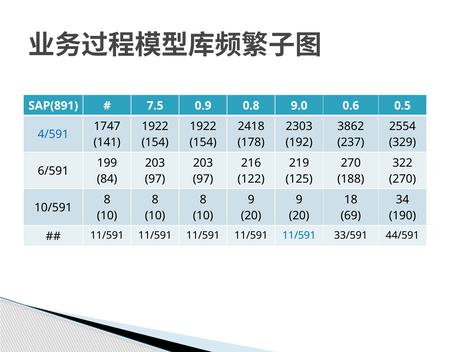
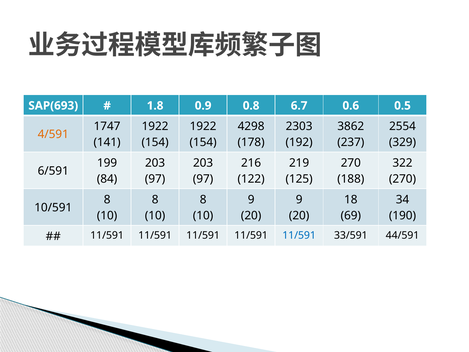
SAP(891: SAP(891 -> SAP(693
7.5: 7.5 -> 1.8
9.0: 9.0 -> 6.7
2418: 2418 -> 4298
4/591 colour: blue -> orange
